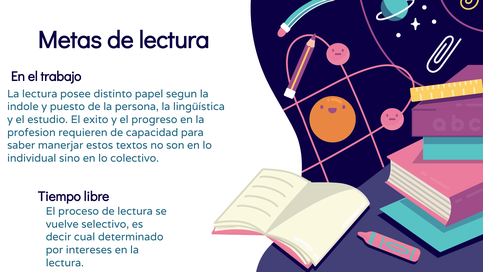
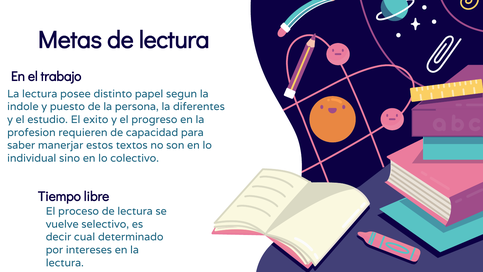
lingüística: lingüística -> diferentes
